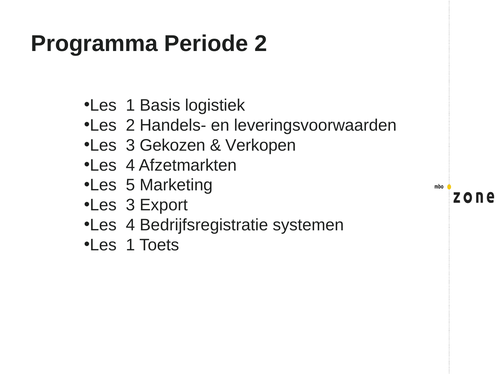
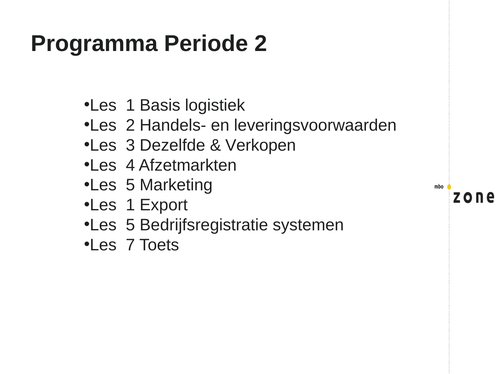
Gekozen: Gekozen -> Dezelfde
3 at (130, 205): 3 -> 1
4 at (130, 225): 4 -> 5
1 at (130, 245): 1 -> 7
